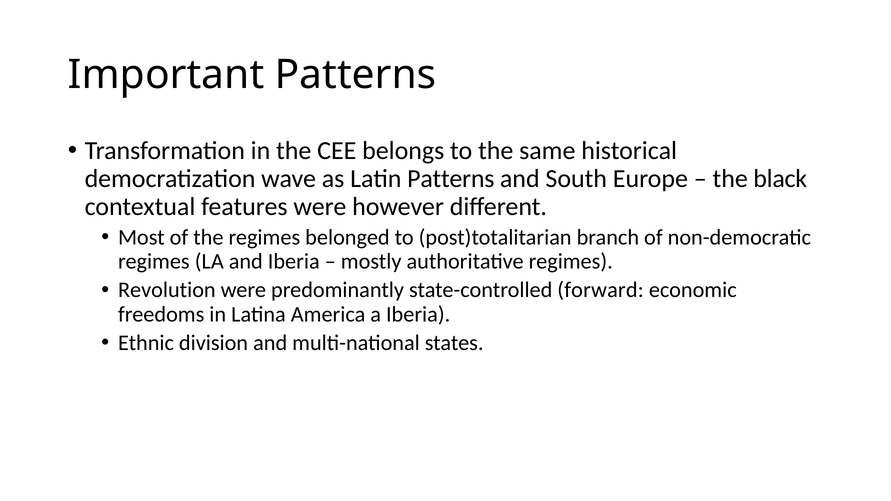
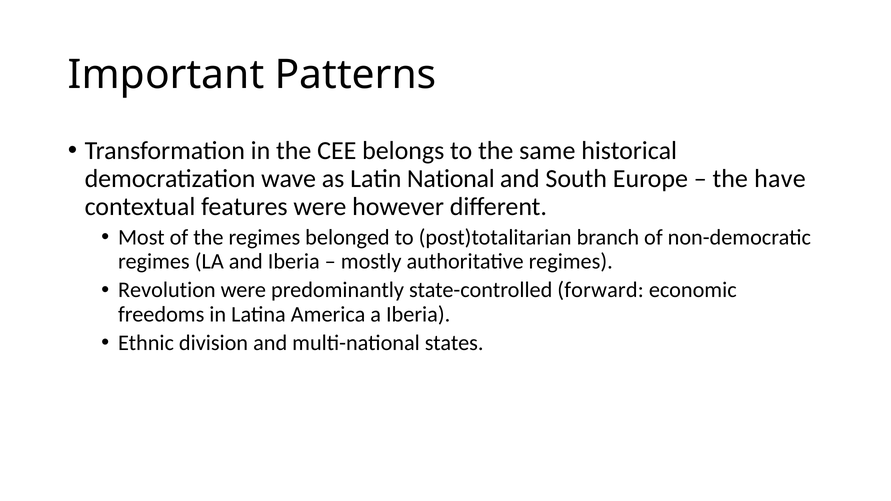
Latin Patterns: Patterns -> National
black: black -> have
